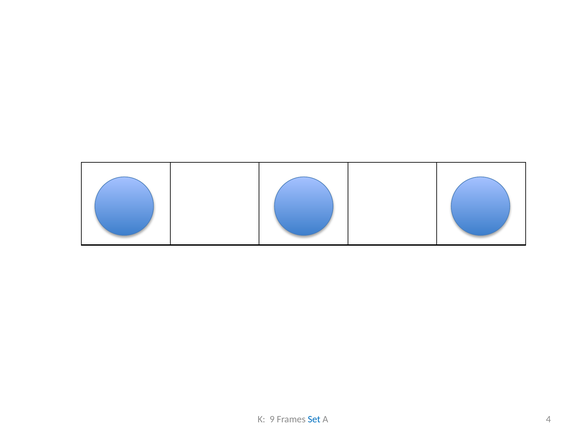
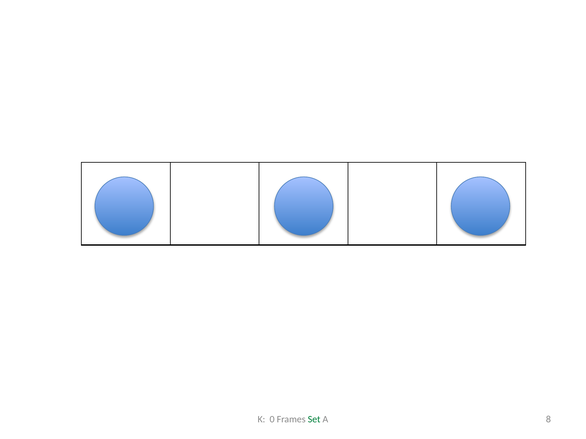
9: 9 -> 0
Set colour: blue -> green
4: 4 -> 8
